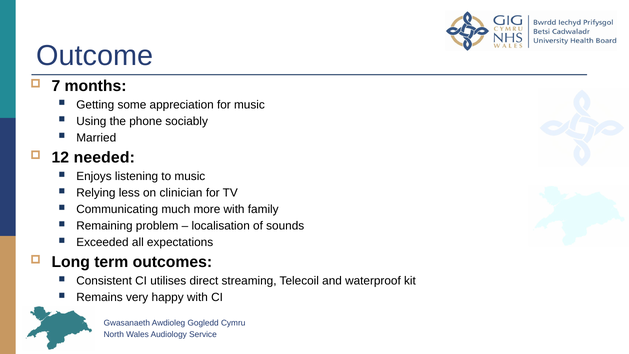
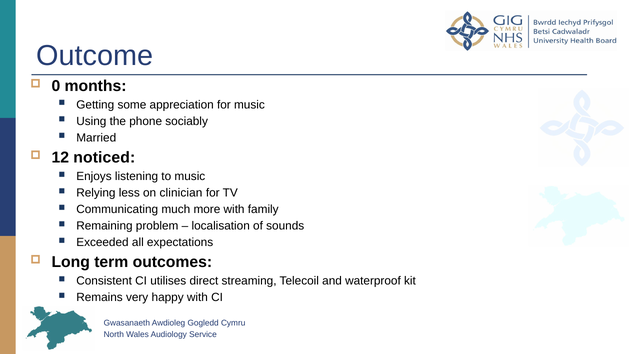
7: 7 -> 0
needed: needed -> noticed
